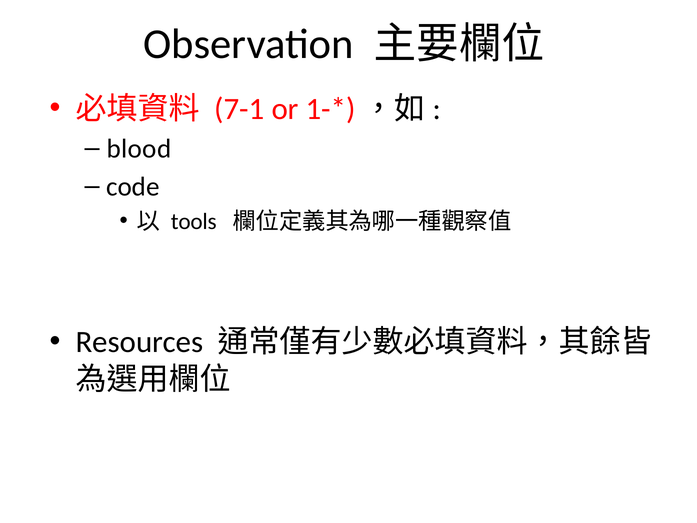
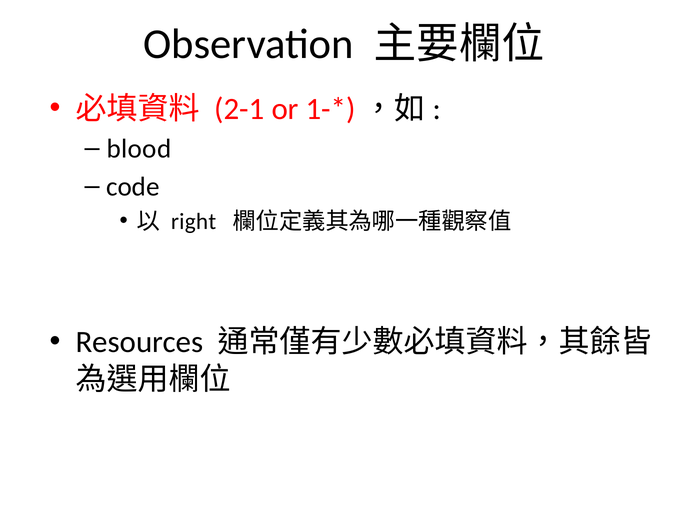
7-1: 7-1 -> 2-1
tools: tools -> right
